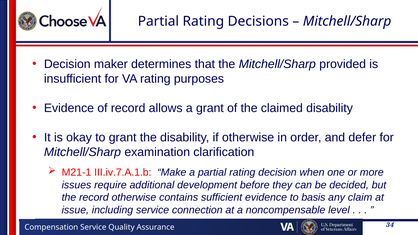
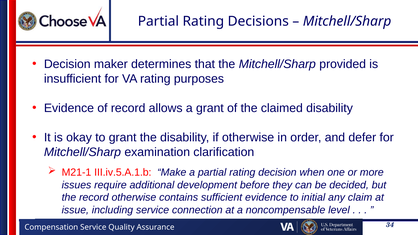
III.iv.7.A.1.b: III.iv.7.A.1.b -> III.iv.5.A.1.b
basis: basis -> initial
